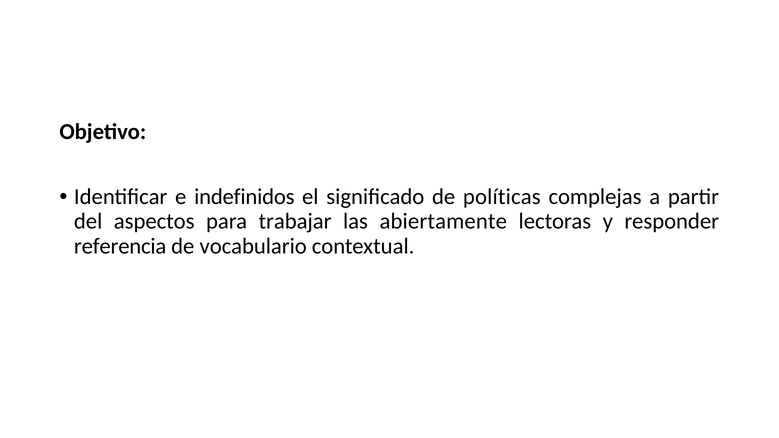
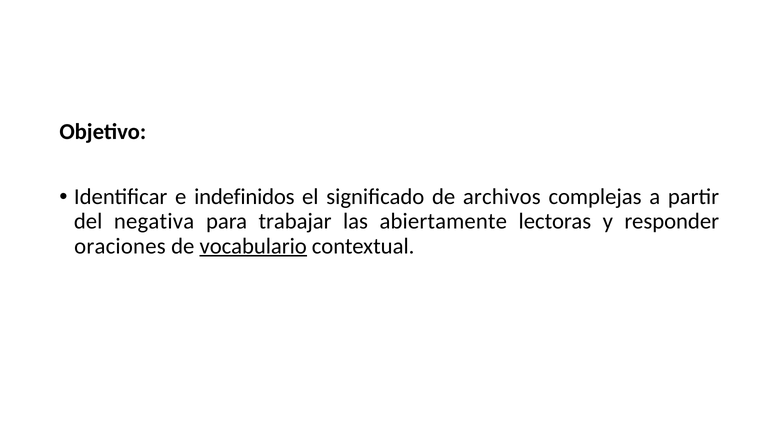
políticas: políticas -> archivos
aspectos: aspectos -> negativa
referencia: referencia -> oraciones
vocabulario underline: none -> present
